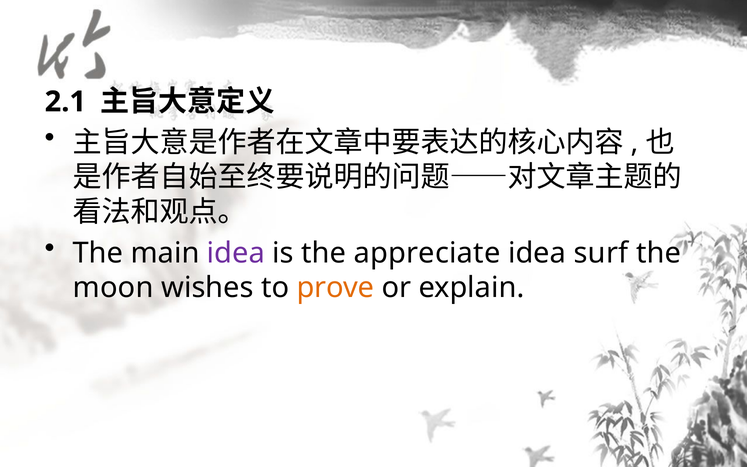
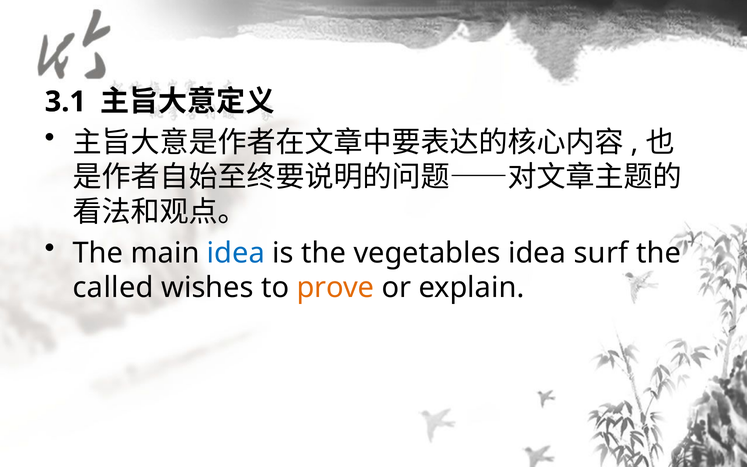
2.1: 2.1 -> 3.1
idea at (236, 253) colour: purple -> blue
appreciate: appreciate -> vegetables
moon: moon -> called
